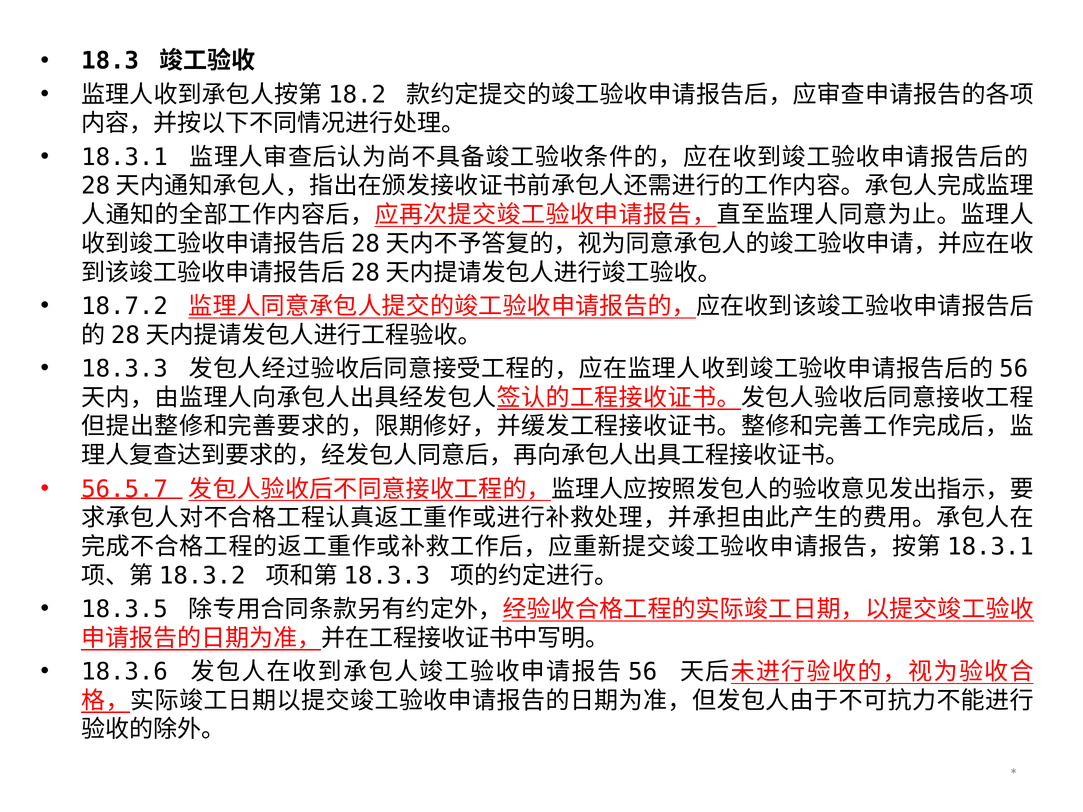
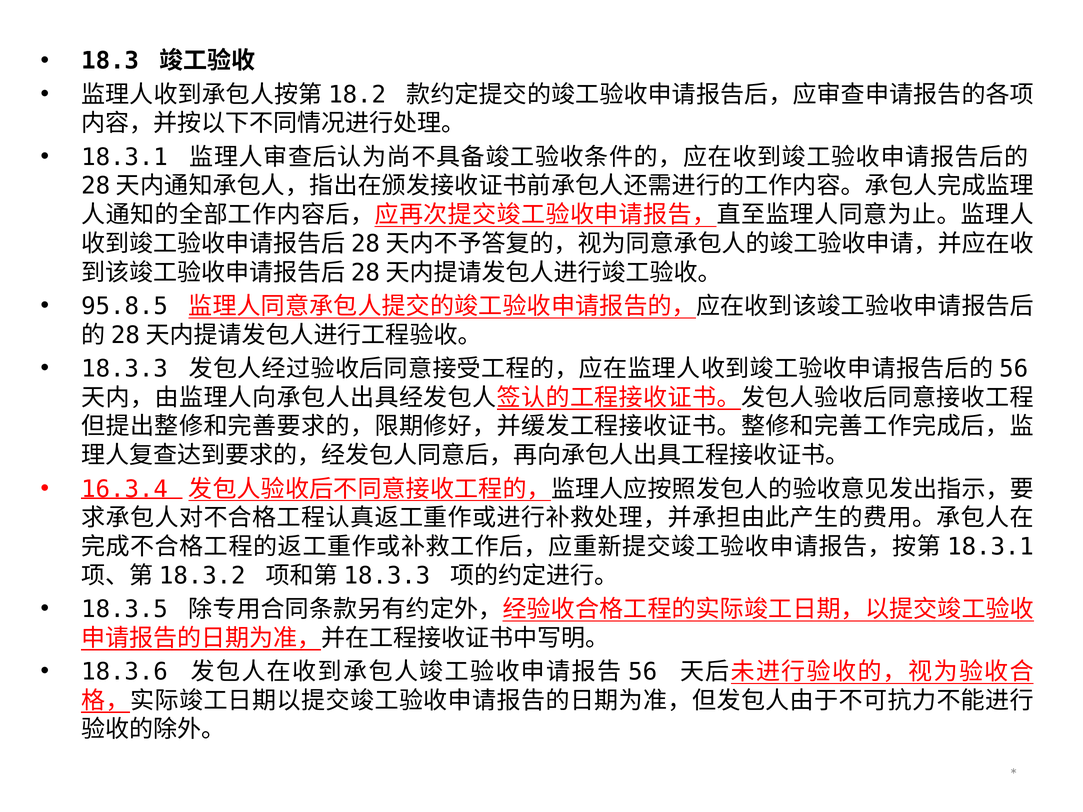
18.7.2: 18.7.2 -> 95.8.5
56.5.7: 56.5.7 -> 16.3.4
